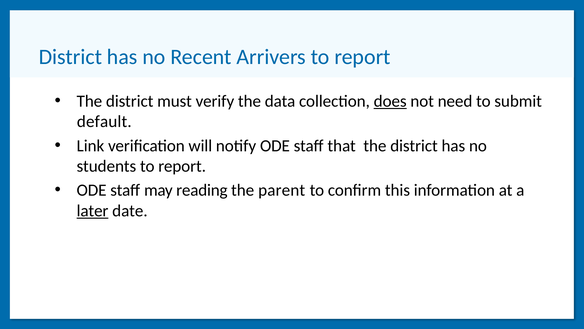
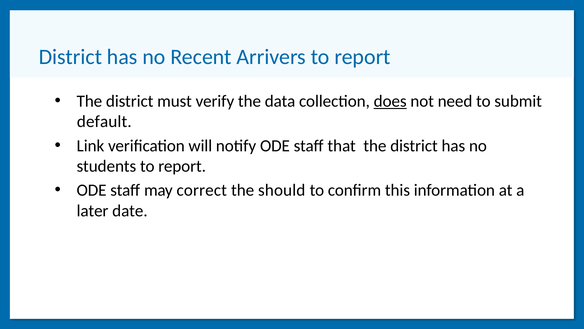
reading: reading -> correct
parent: parent -> should
later underline: present -> none
